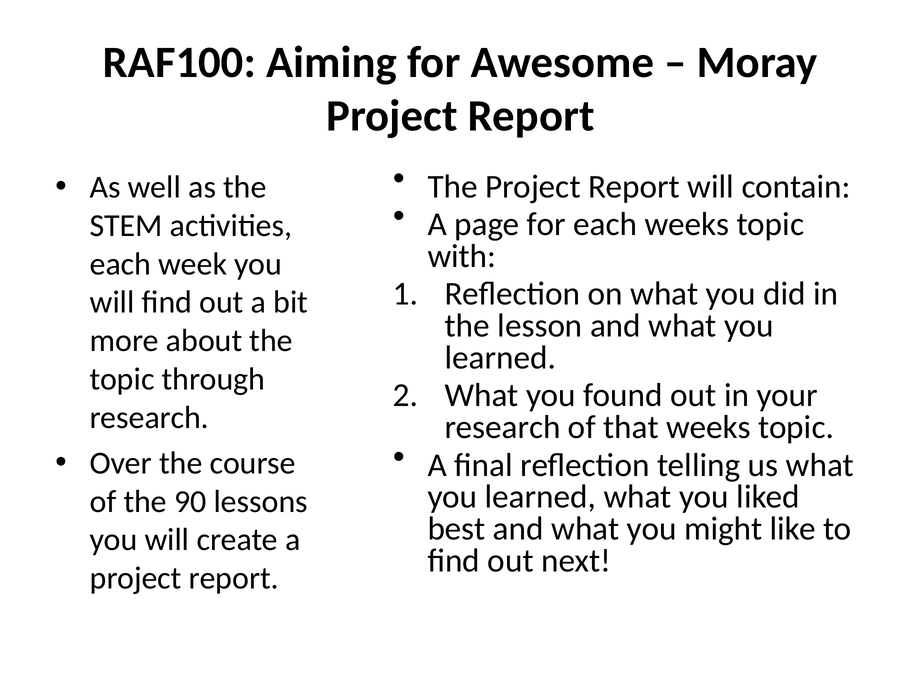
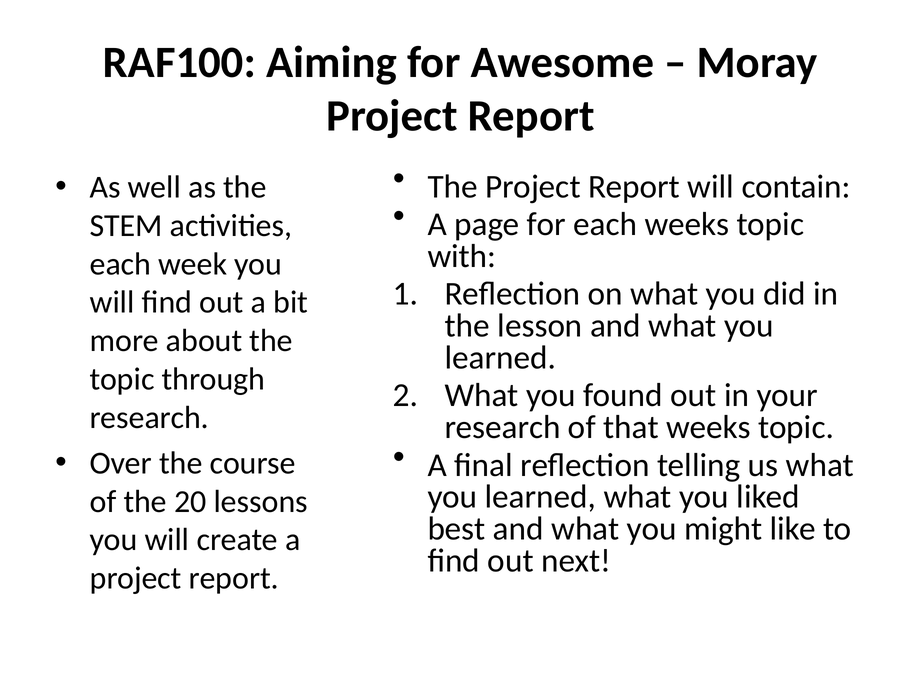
90: 90 -> 20
